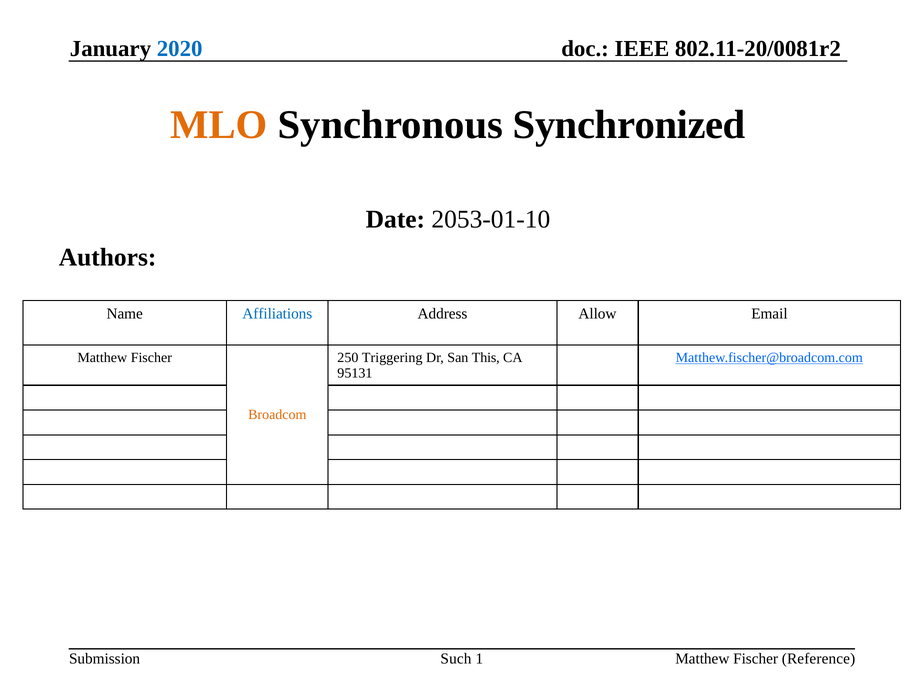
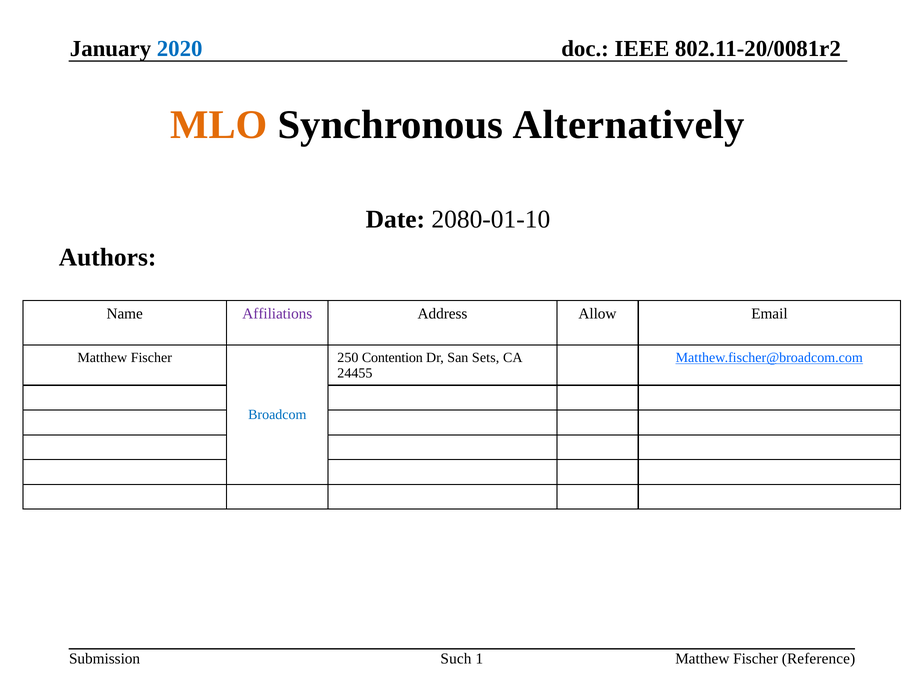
Synchronized: Synchronized -> Alternatively
2053-01-10: 2053-01-10 -> 2080-01-10
Affiliations colour: blue -> purple
Triggering: Triggering -> Contention
This: This -> Sets
95131: 95131 -> 24455
Broadcom colour: orange -> blue
